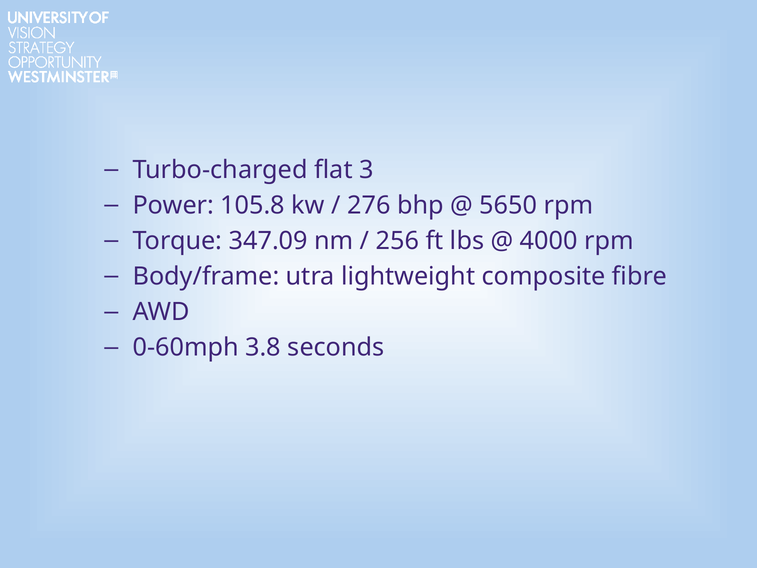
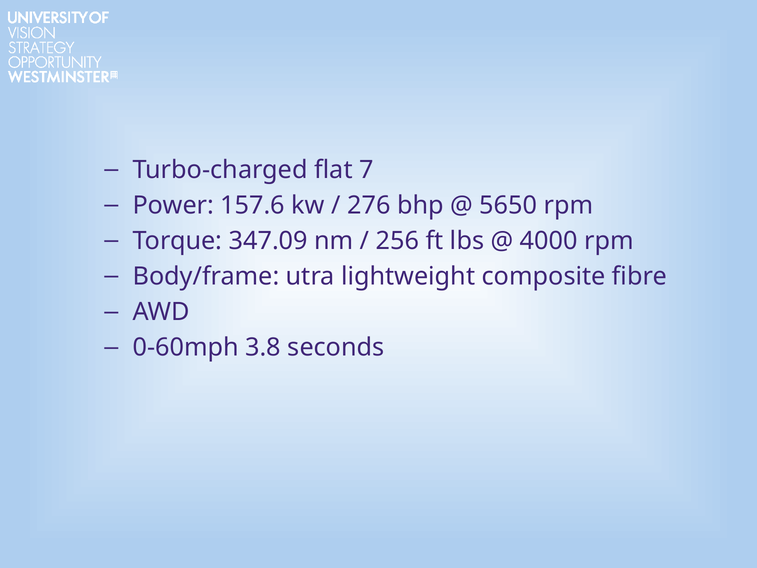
3: 3 -> 7
105.8: 105.8 -> 157.6
